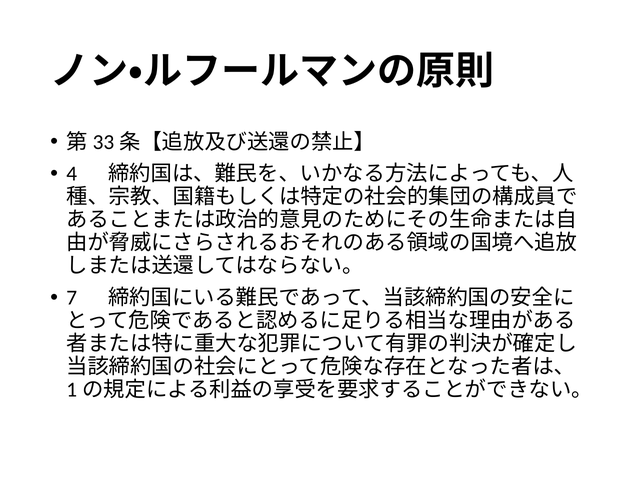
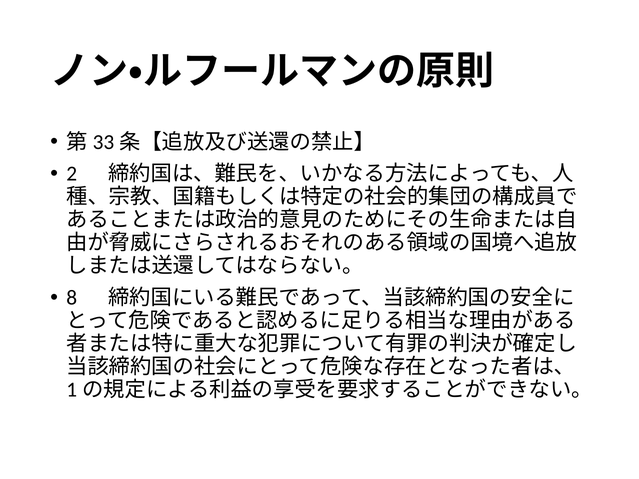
4: 4 -> 2
7: 7 -> 8
